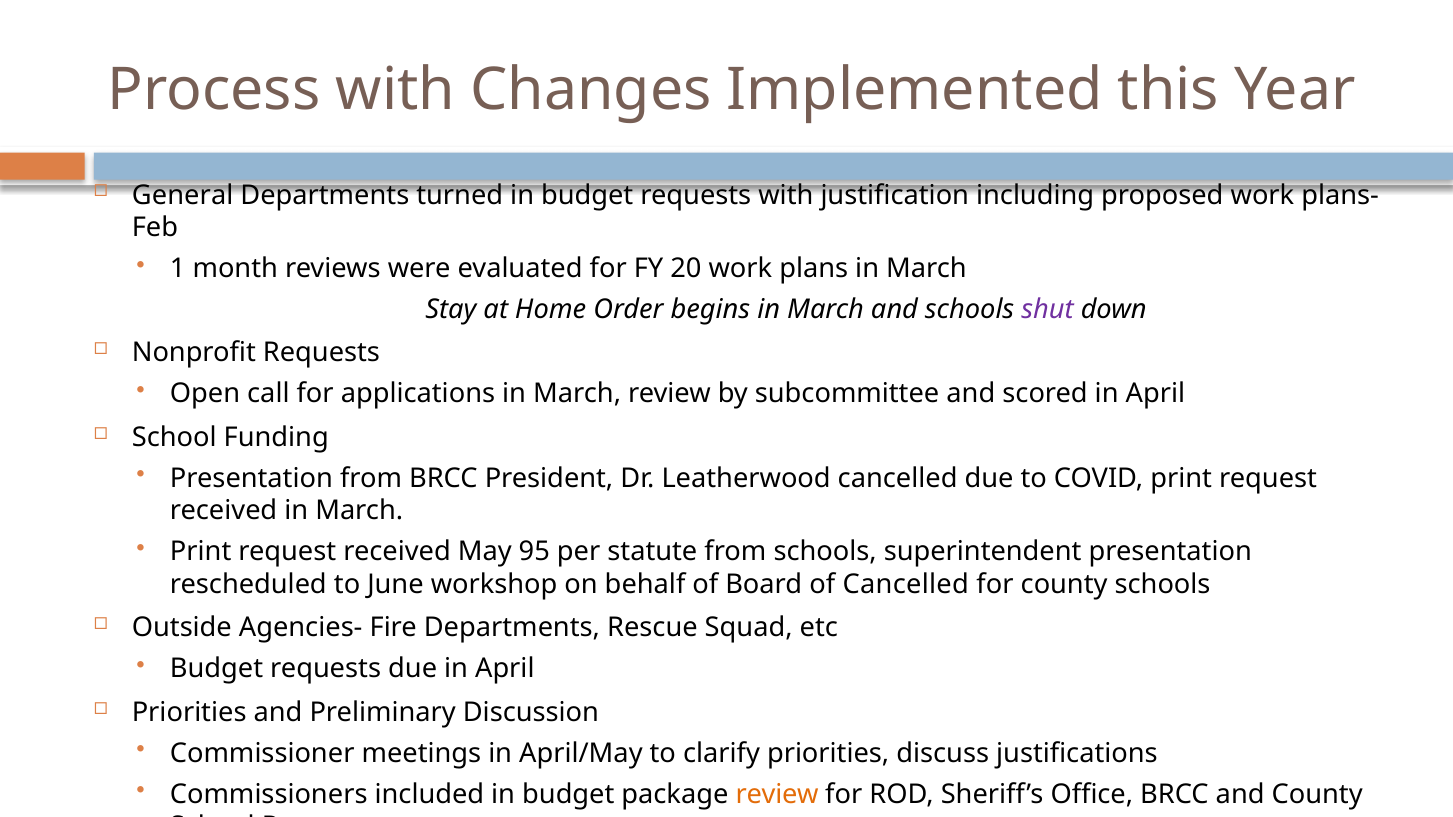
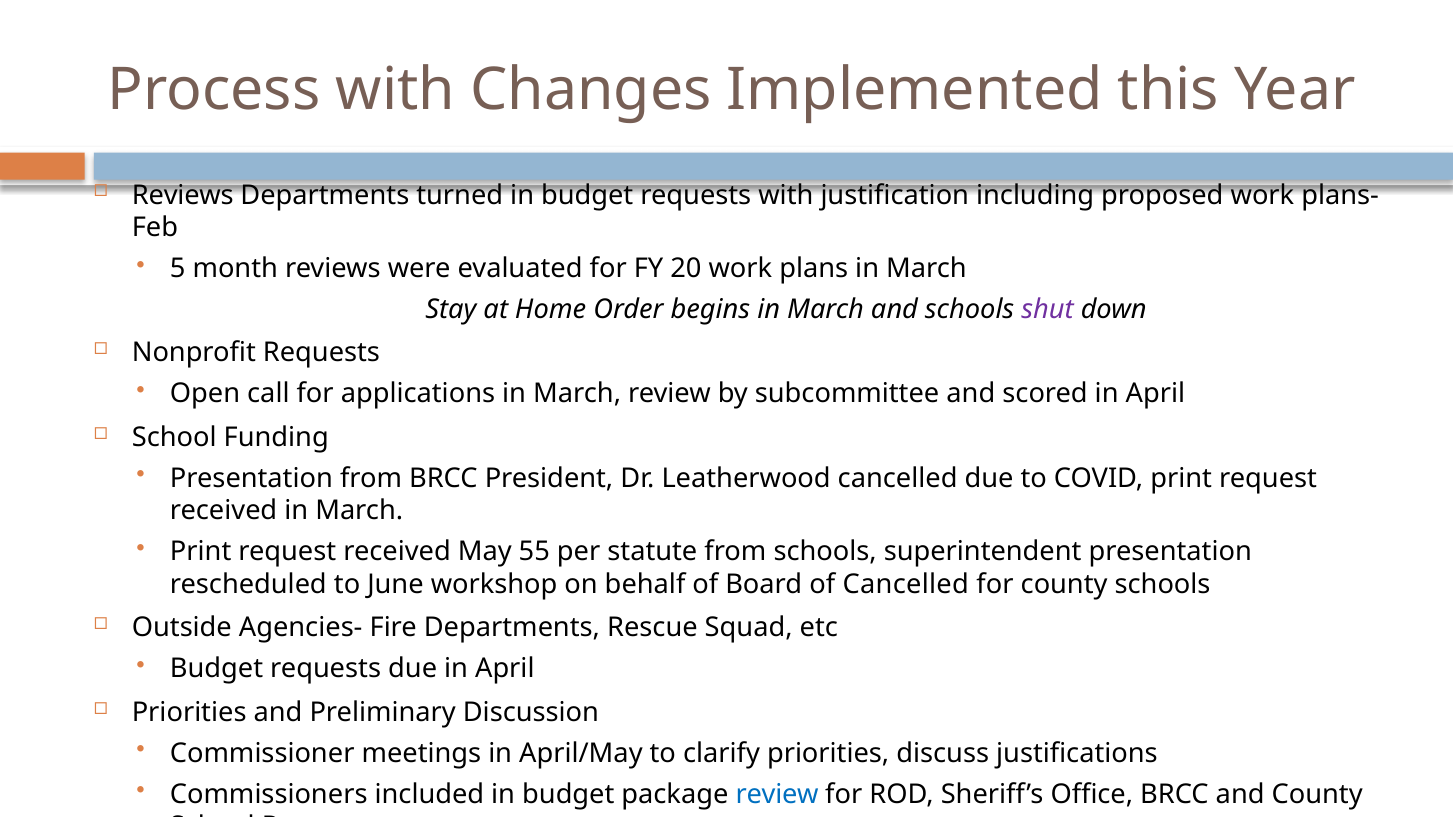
General at (183, 195): General -> Reviews
1: 1 -> 5
95: 95 -> 55
review at (777, 794) colour: orange -> blue
